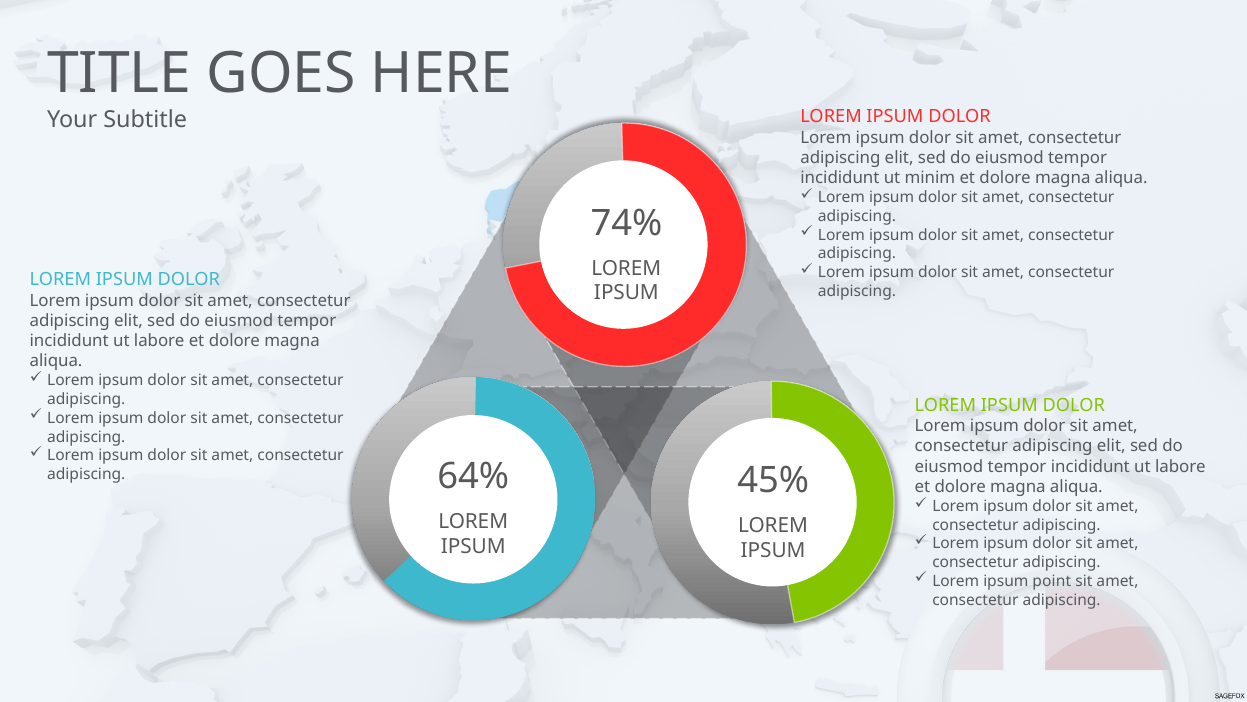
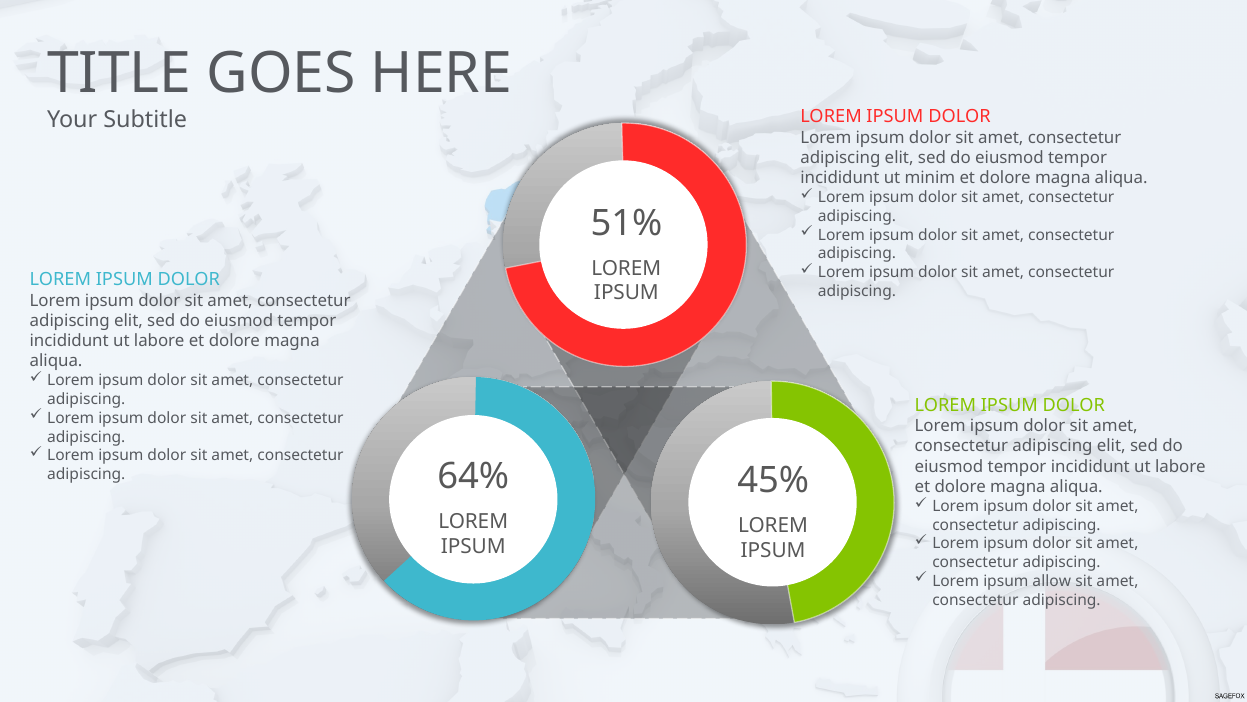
74%: 74% -> 51%
point: point -> allow
